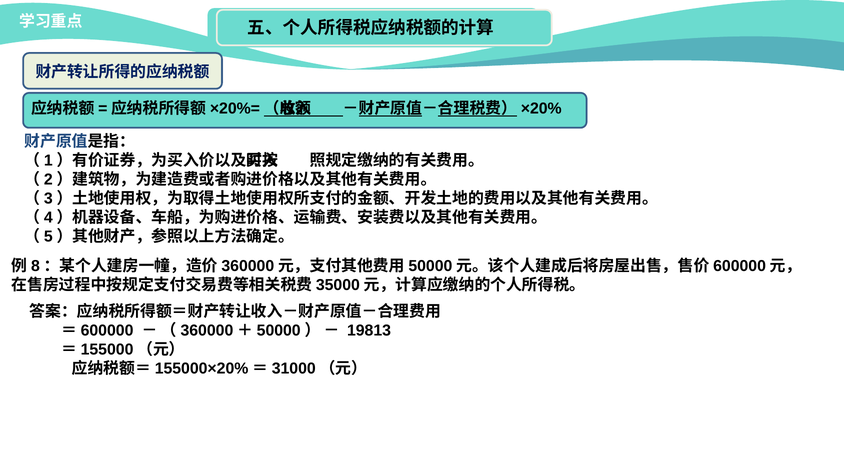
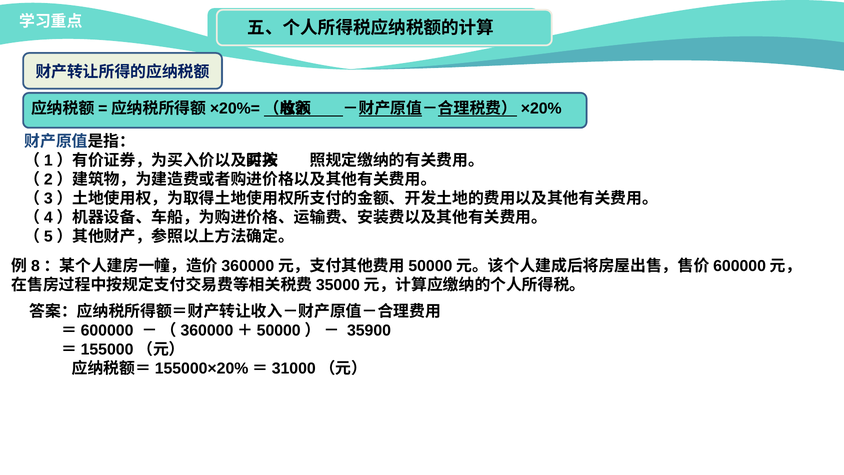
19813: 19813 -> 35900
